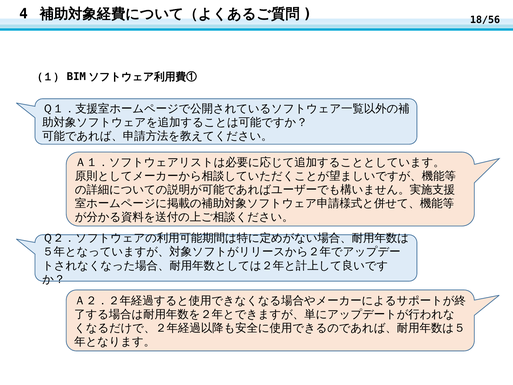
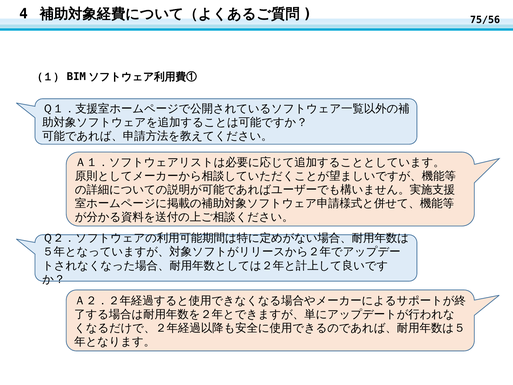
18/56: 18/56 -> 75/56
